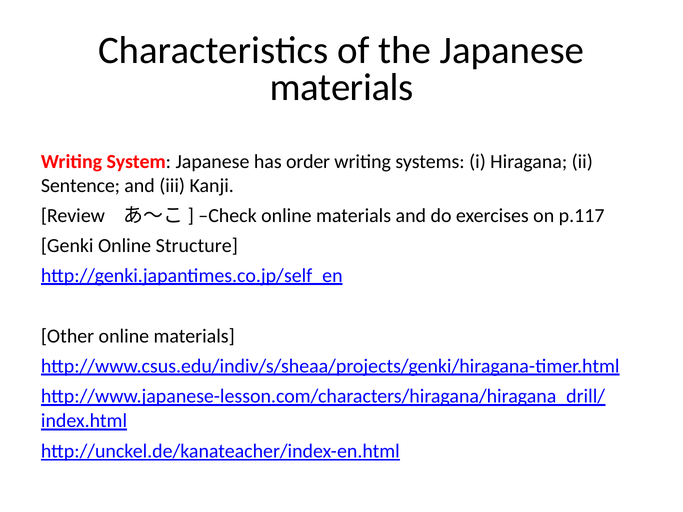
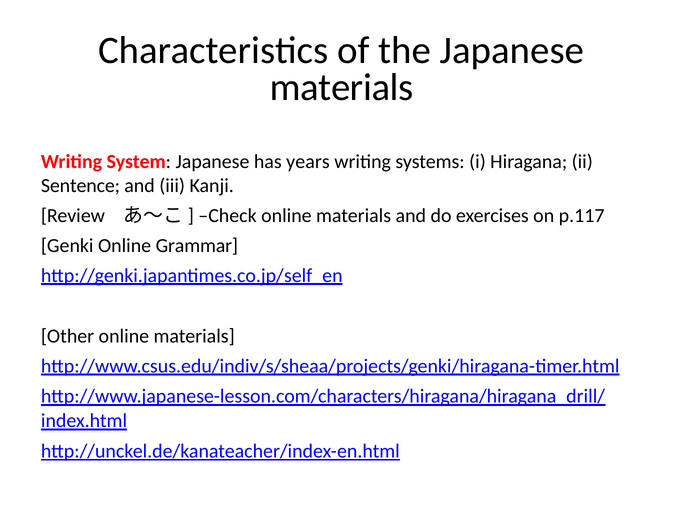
order: order -> years
Structure: Structure -> Grammar
